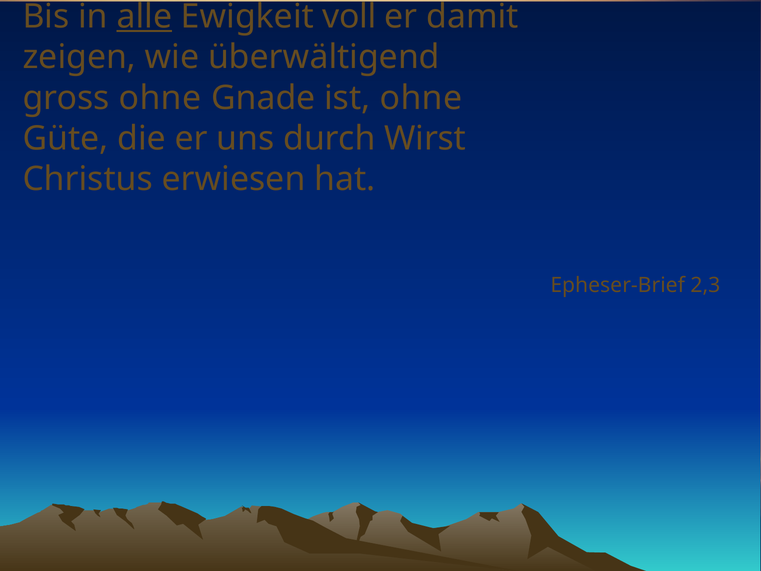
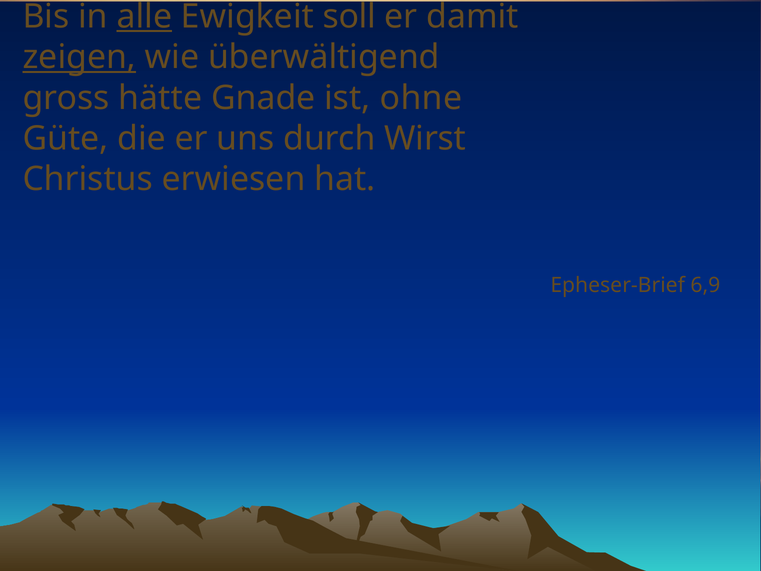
voll: voll -> soll
zeigen underline: none -> present
gross ohne: ohne -> hätte
2,3: 2,3 -> 6,9
